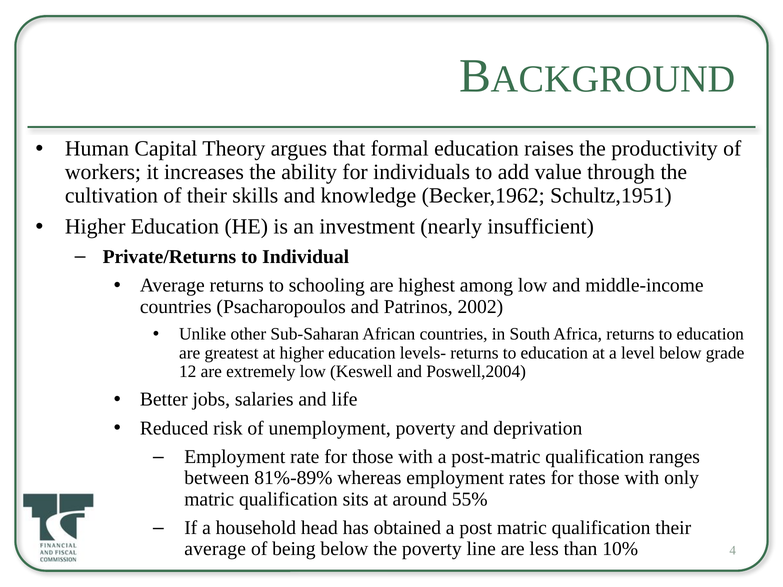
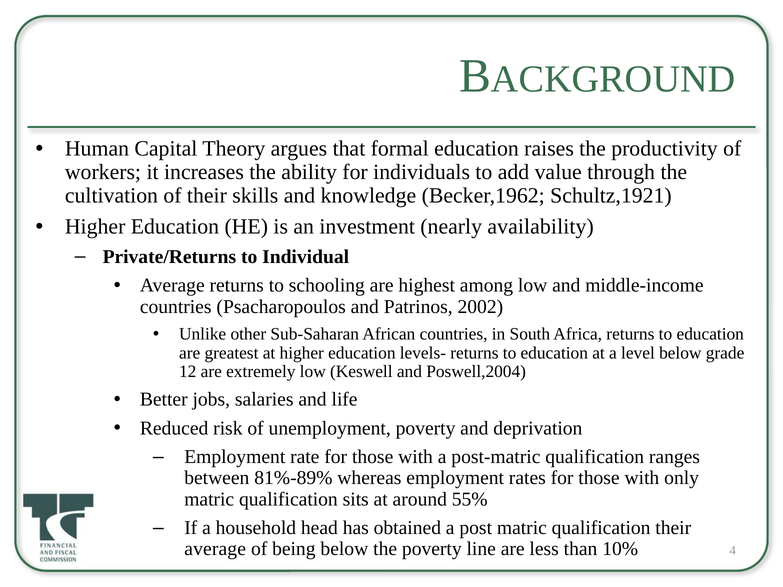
Schultz,1951: Schultz,1951 -> Schultz,1921
insufficient: insufficient -> availability
